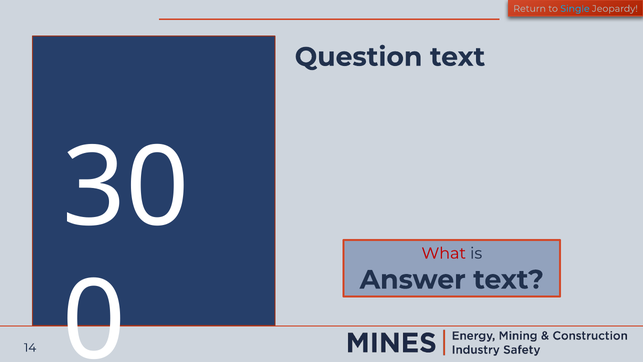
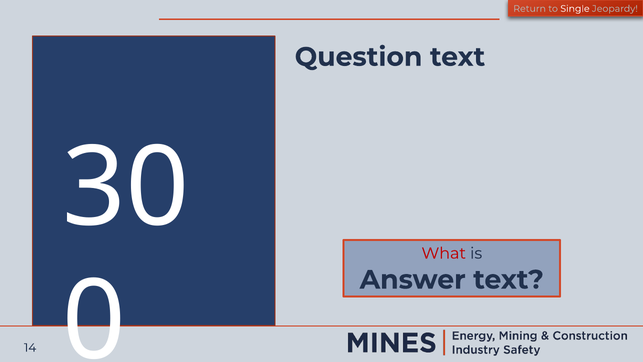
Single colour: light blue -> white
